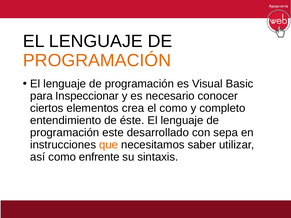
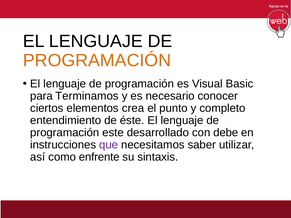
Inspeccionar: Inspeccionar -> Terminamos
el como: como -> punto
sepa: sepa -> debe
que colour: orange -> purple
